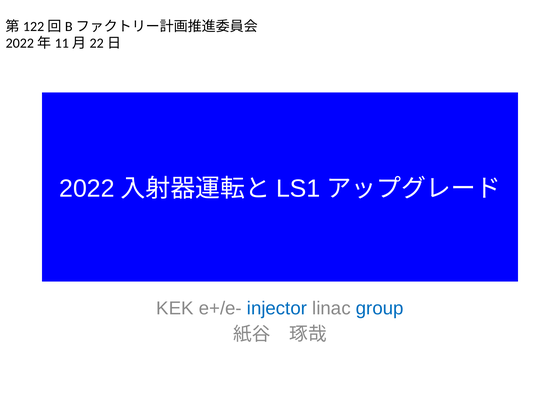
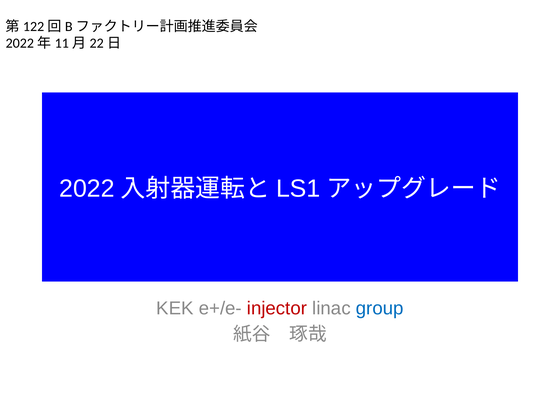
injector colour: blue -> red
